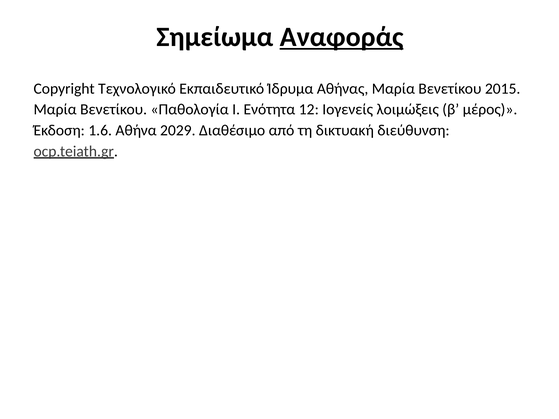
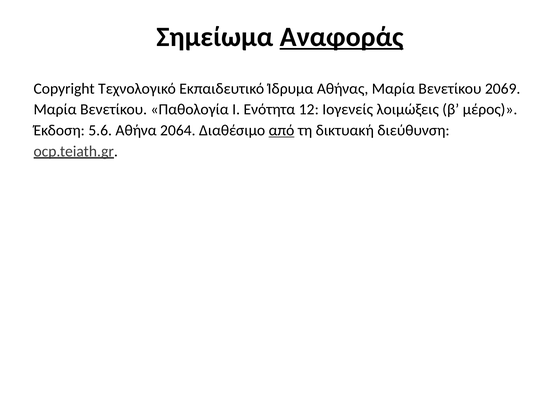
2015: 2015 -> 2069
1.6: 1.6 -> 5.6
2029: 2029 -> 2064
από underline: none -> present
